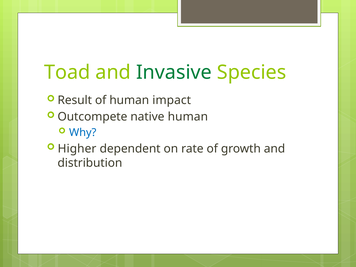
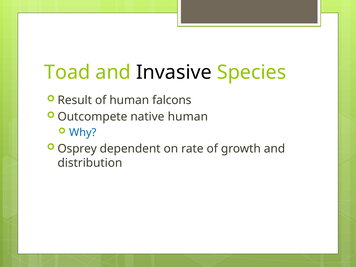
Invasive colour: green -> black
impact: impact -> falcons
Higher: Higher -> Osprey
